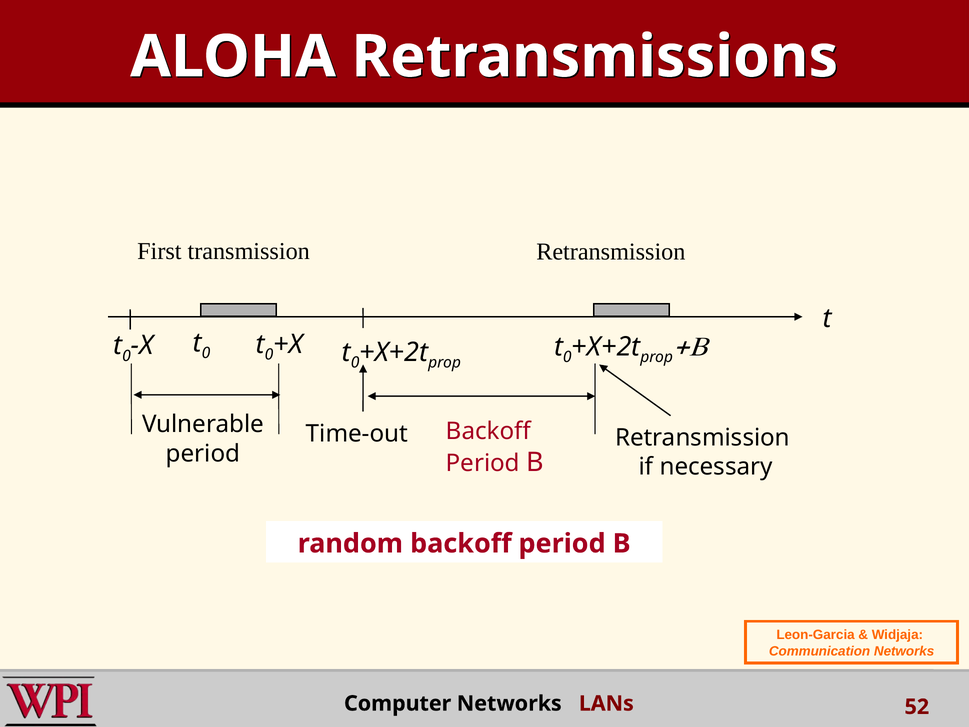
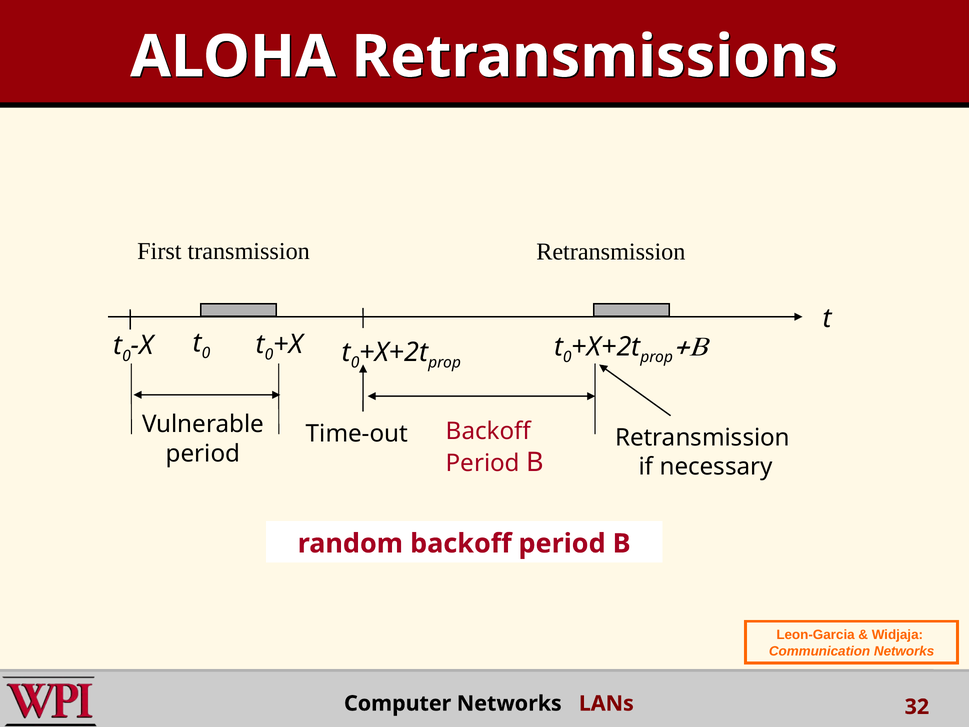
52: 52 -> 32
